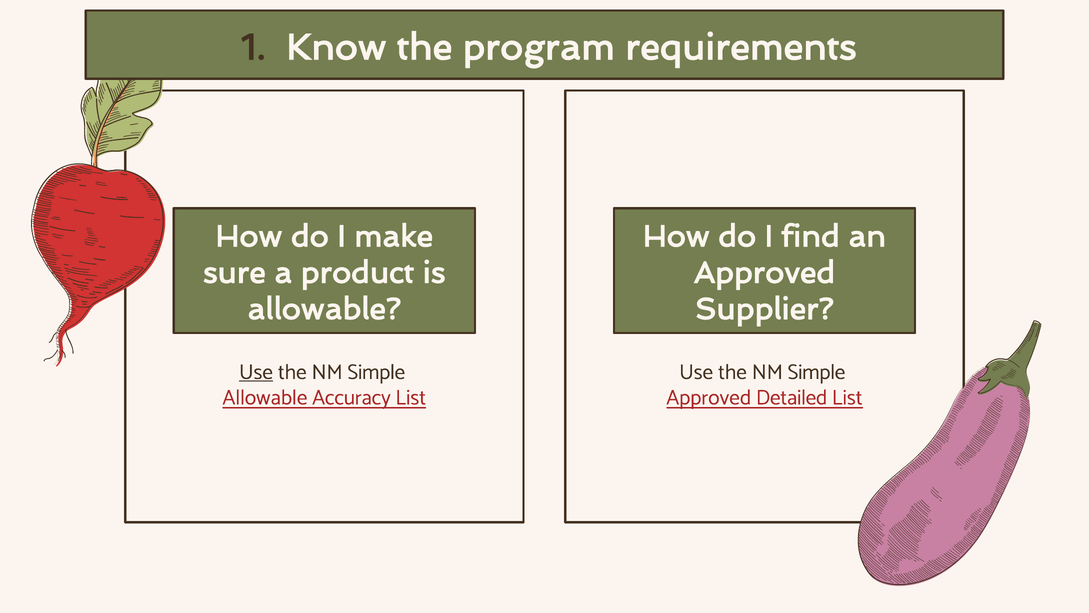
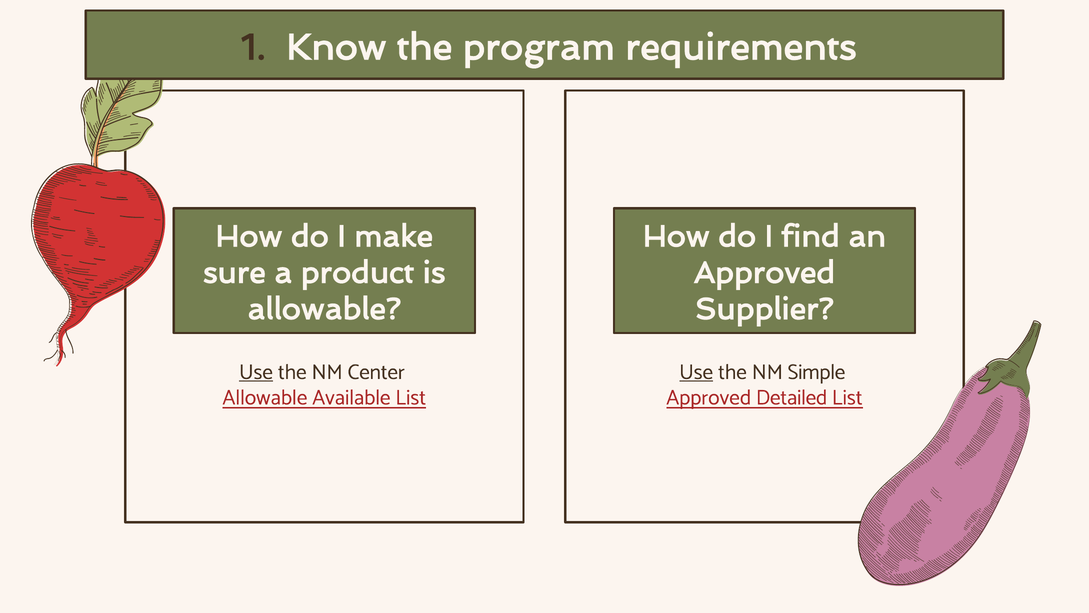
Simple at (376, 372): Simple -> Center
Use at (696, 372) underline: none -> present
Accuracy: Accuracy -> Available
